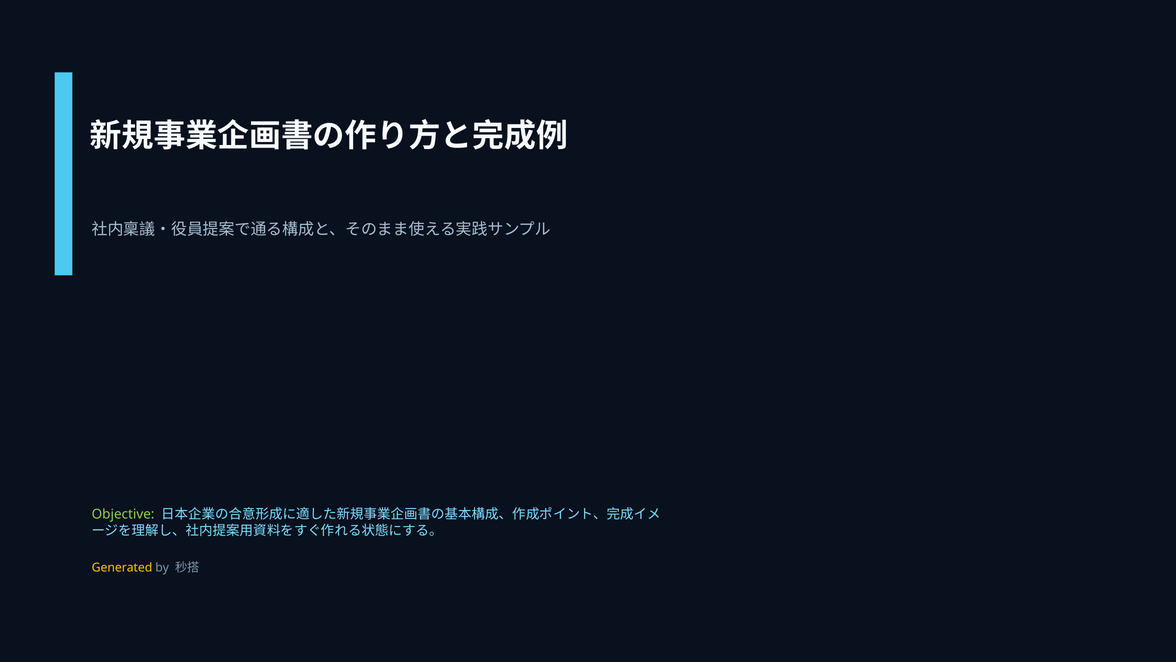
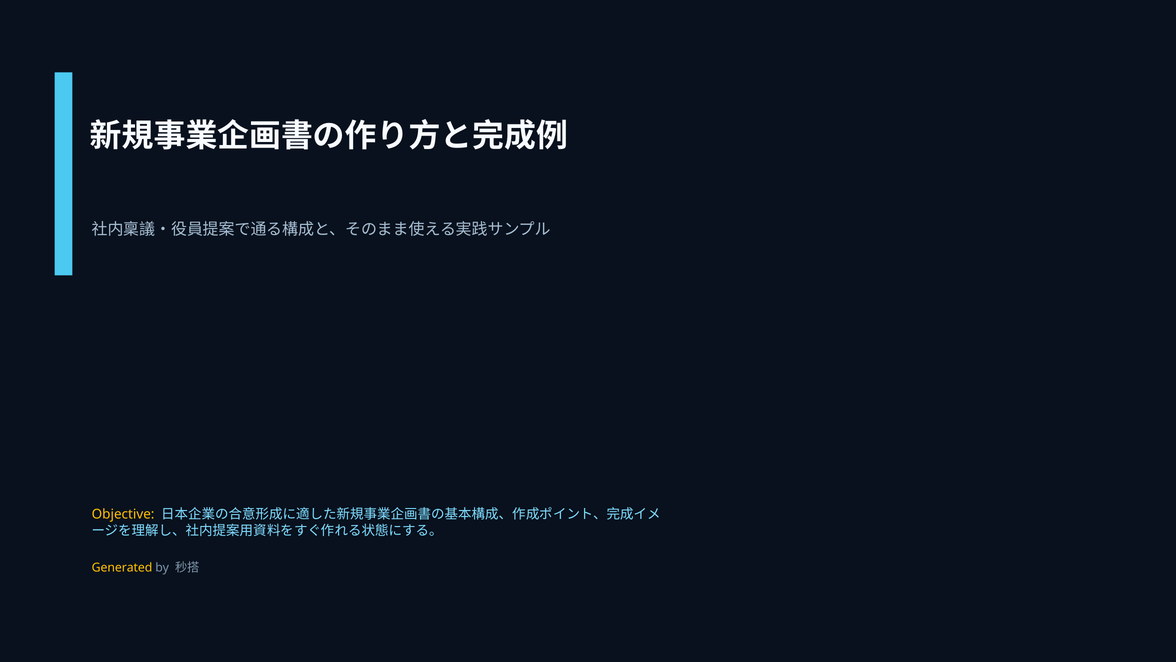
Objective colour: light green -> yellow
